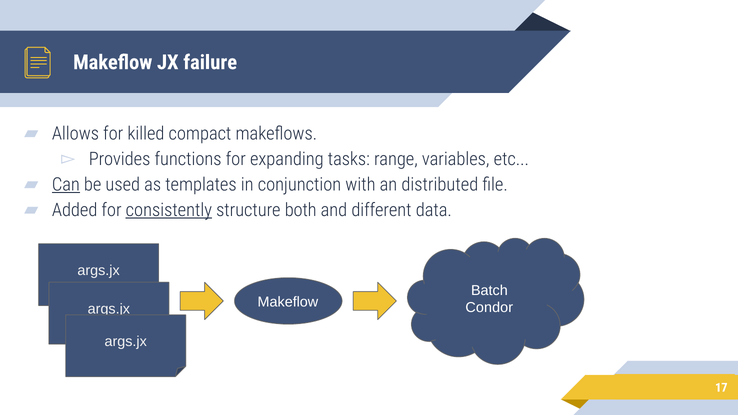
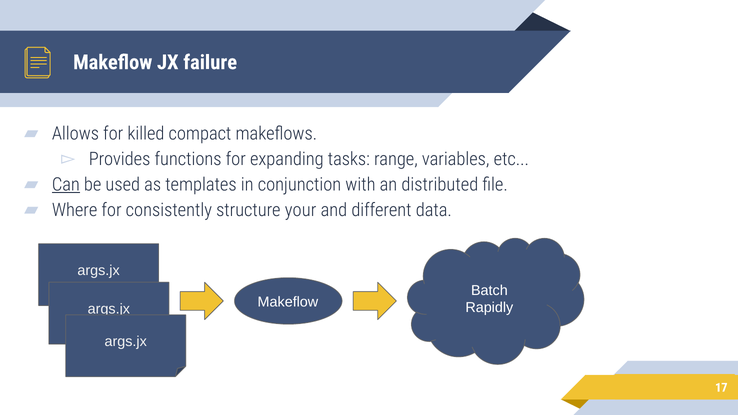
Added: Added -> Where
consistently underline: present -> none
both: both -> your
Condor: Condor -> Rapidly
